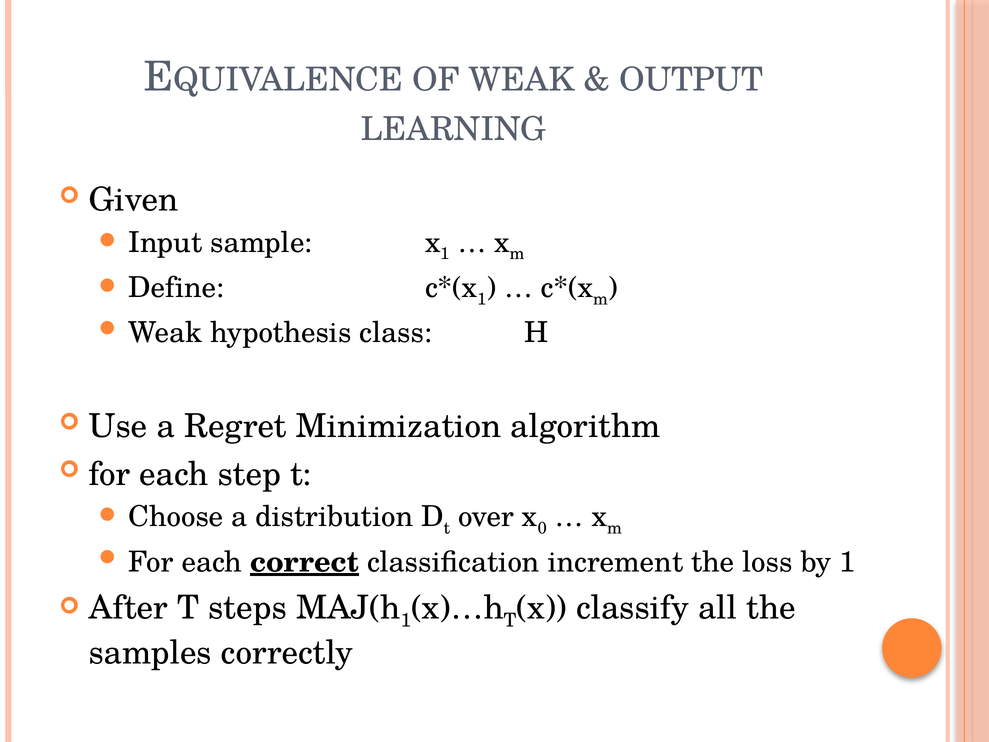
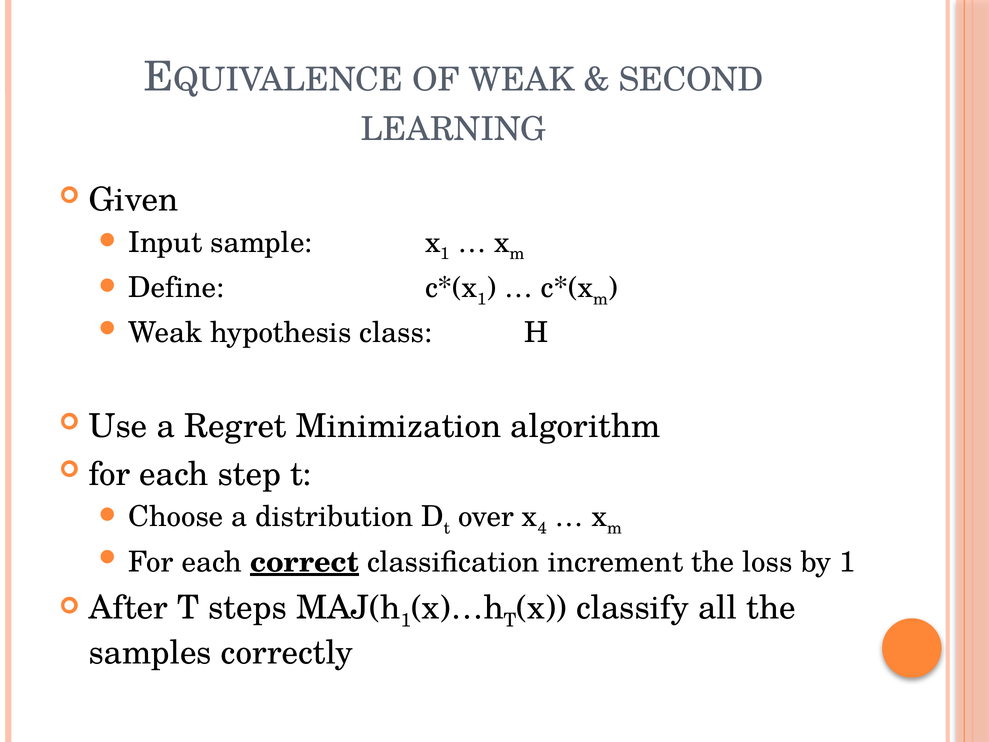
OUTPUT: OUTPUT -> SECOND
0: 0 -> 4
